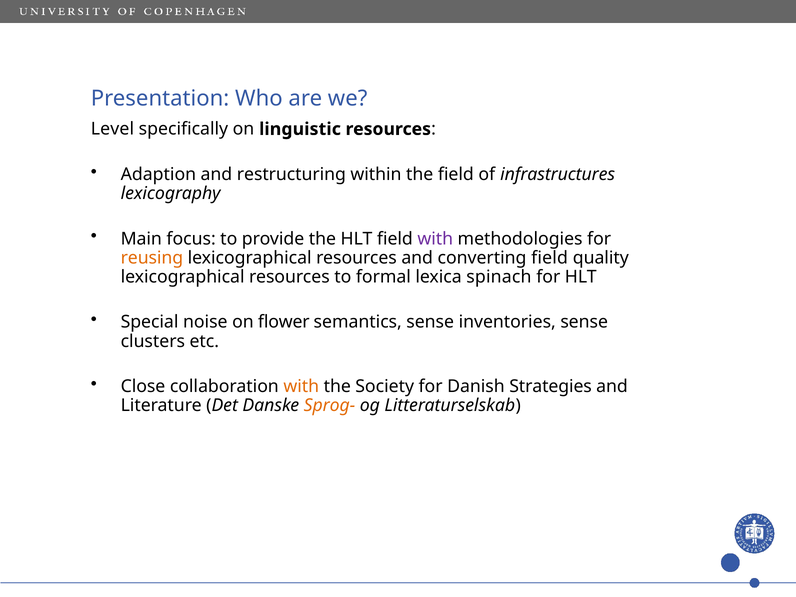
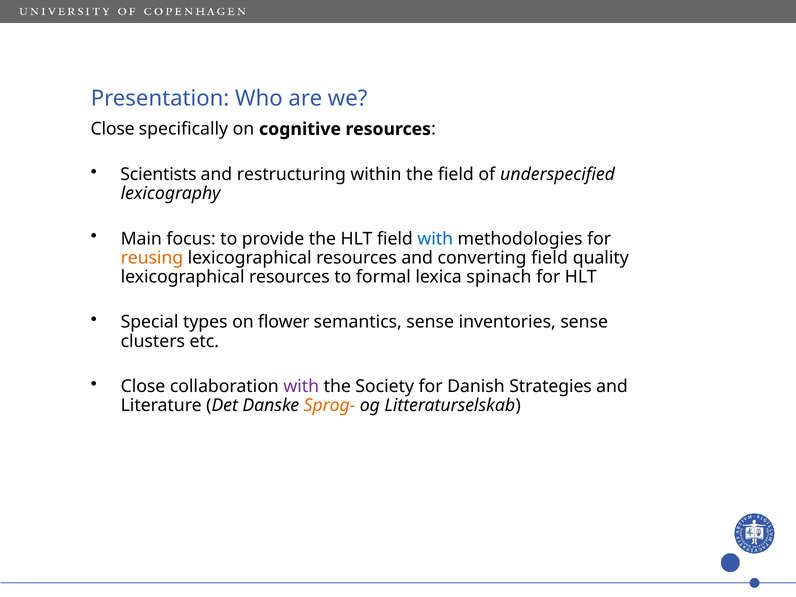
Level at (112, 129): Level -> Close
linguistic: linguistic -> cognitive
Adaption: Adaption -> Scientists
infrastructures: infrastructures -> underspecified
with at (435, 239) colour: purple -> blue
noise: noise -> types
with at (301, 386) colour: orange -> purple
